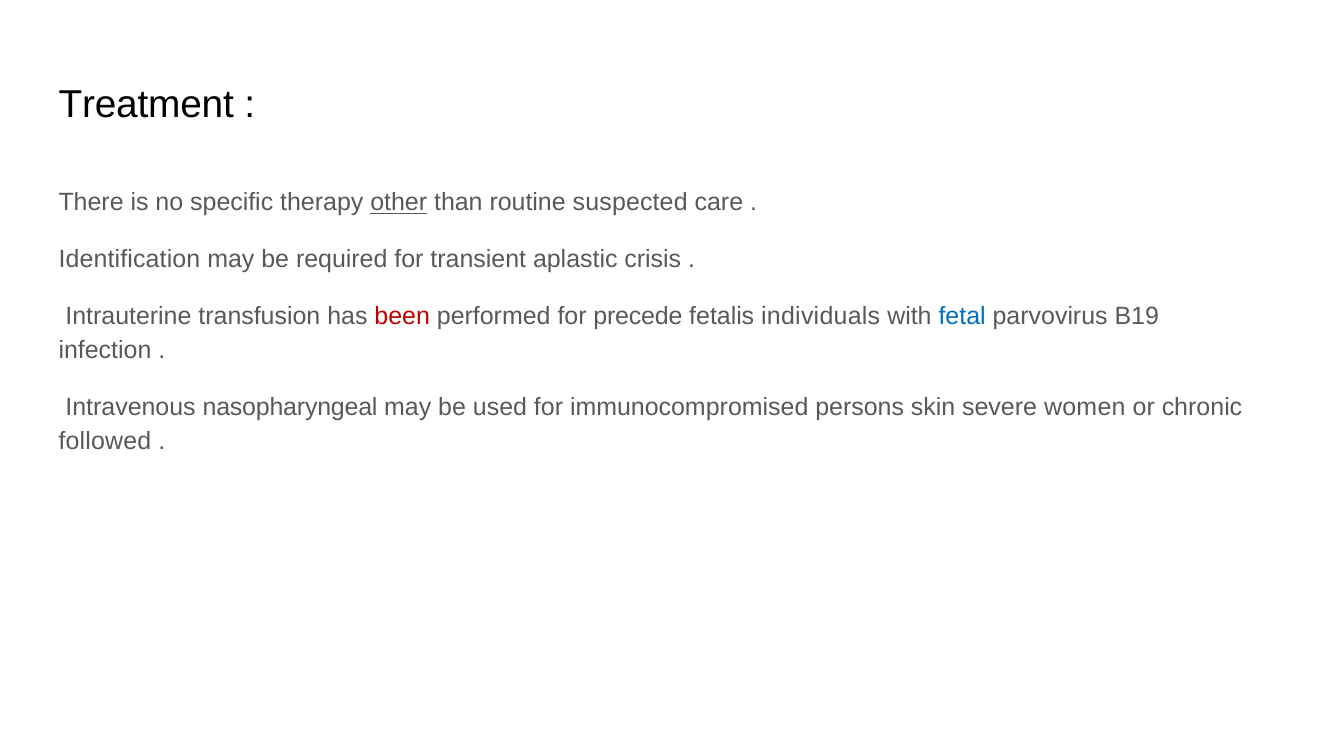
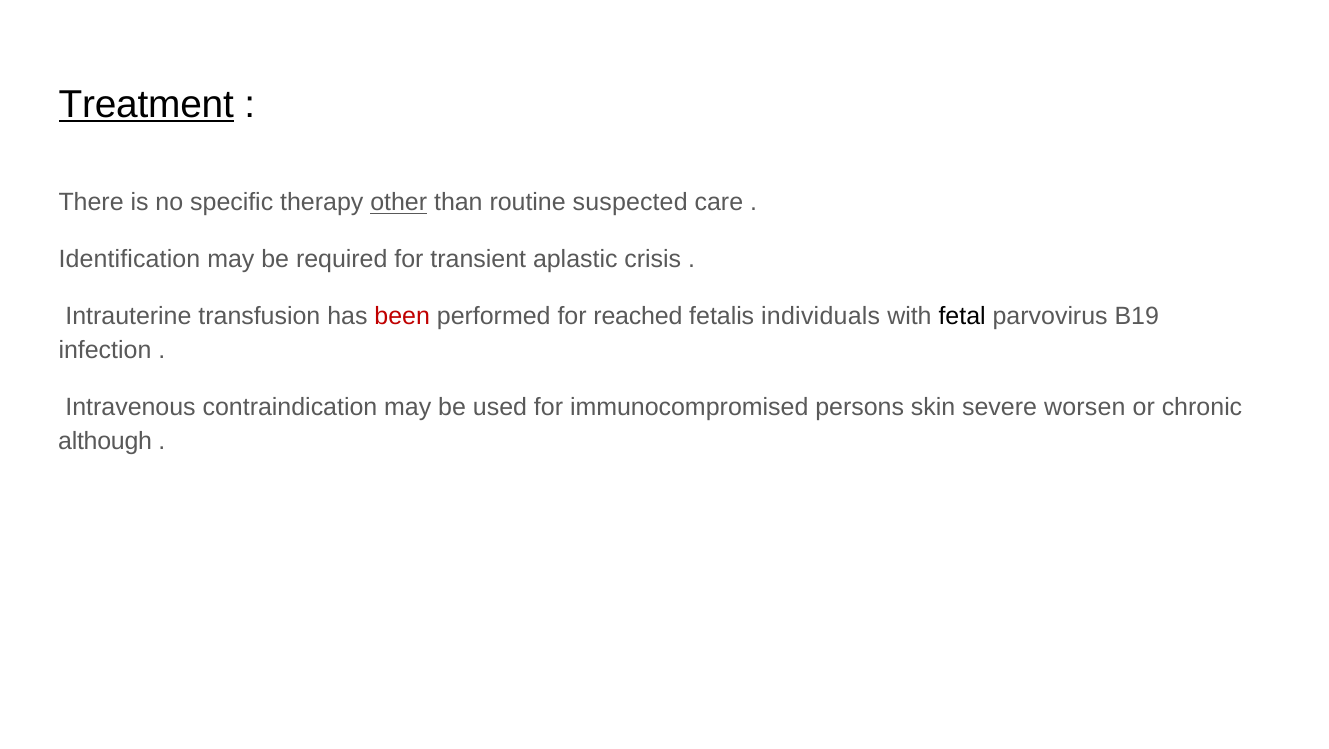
Treatment underline: none -> present
precede: precede -> reached
fetal colour: blue -> black
nasopharyngeal: nasopharyngeal -> contraindication
women: women -> worsen
followed: followed -> although
